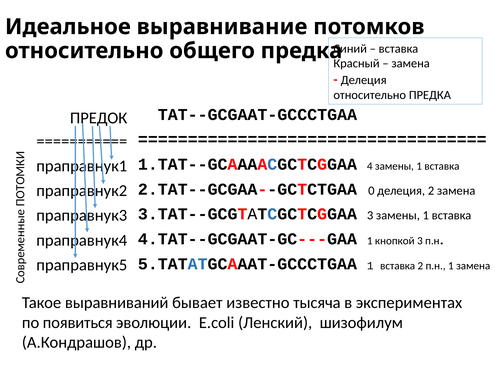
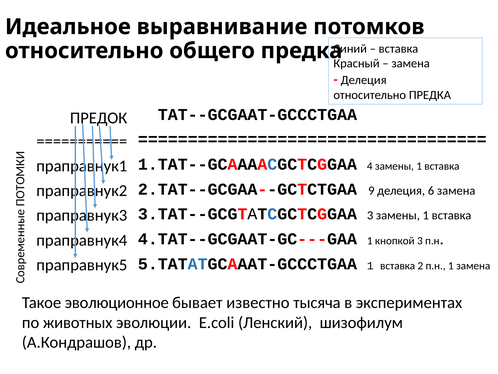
0: 0 -> 9
делеция 2: 2 -> 6
выравниваний: выравниваний -> эволюционное
появиться: появиться -> животных
